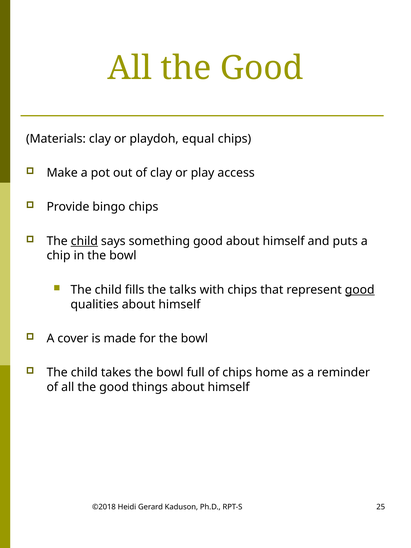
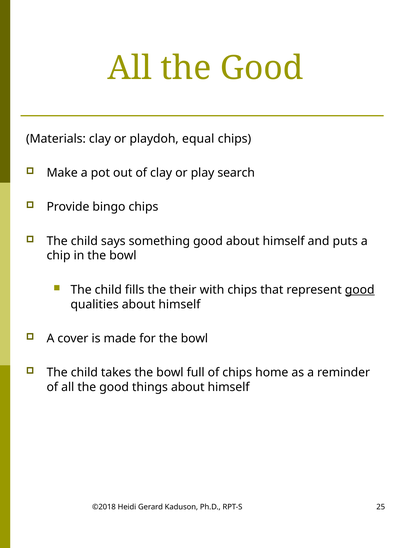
access: access -> search
child at (84, 241) underline: present -> none
talks: talks -> their
